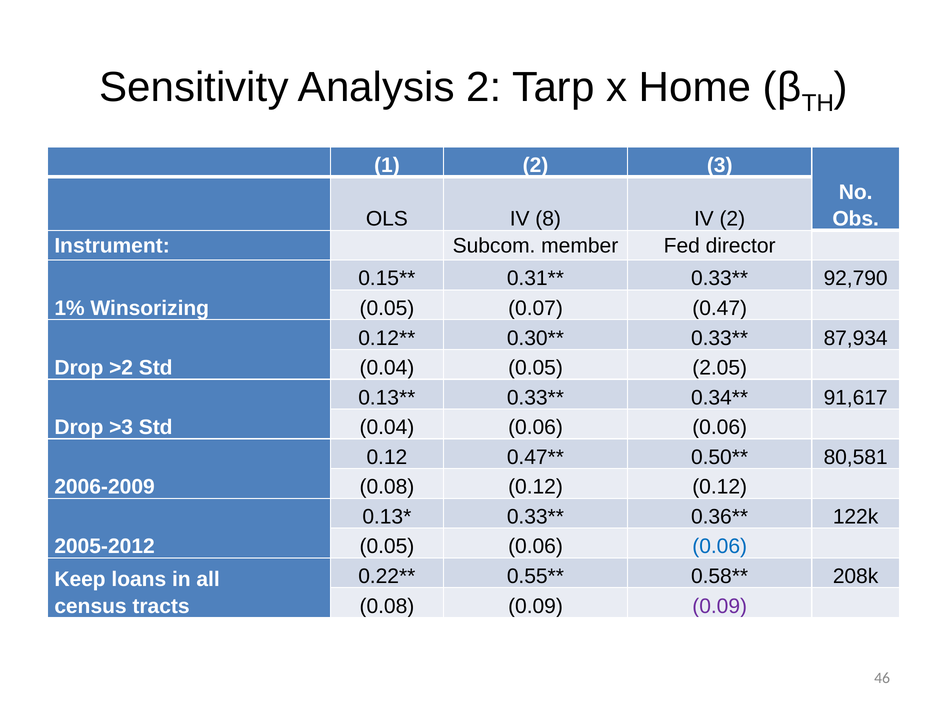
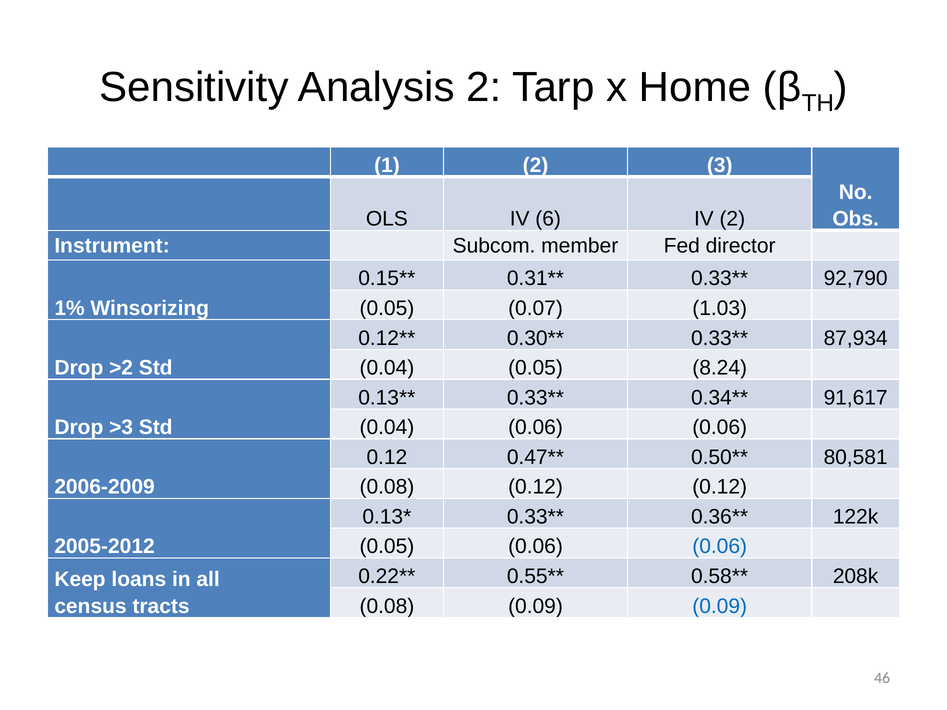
8: 8 -> 6
0.47: 0.47 -> 1.03
2.05: 2.05 -> 8.24
0.09 at (720, 606) colour: purple -> blue
